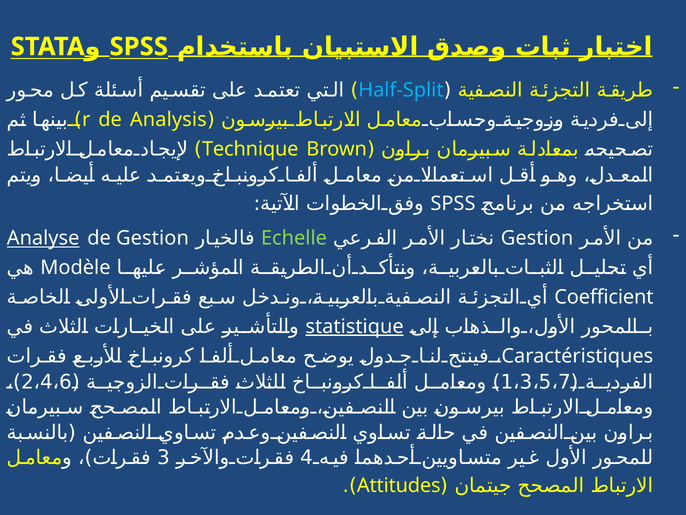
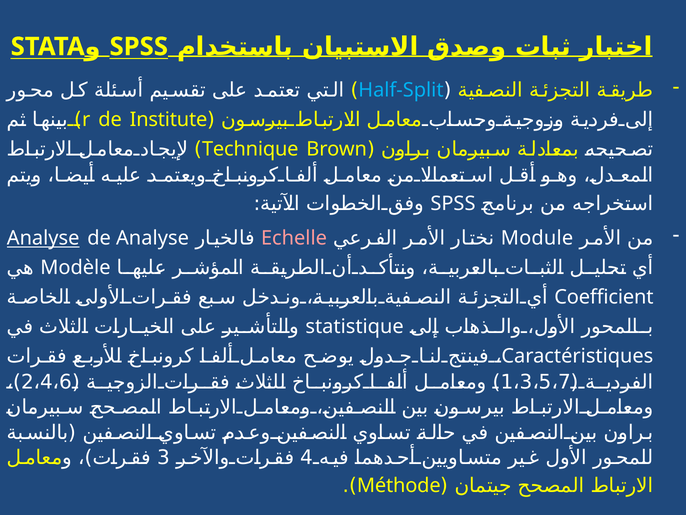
Analysis: Analysis -> Institute
de Gestion: Gestion -> Analyse
Echelle colour: light green -> pink
Gestion at (537, 238): Gestion -> Module
statistique underline: present -> none
Attitudes: Attitudes -> Méthode
